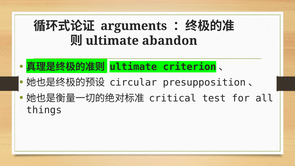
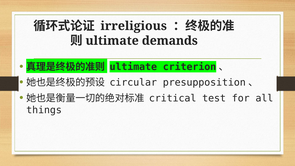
arguments: arguments -> irreligious
abandon: abandon -> demands
